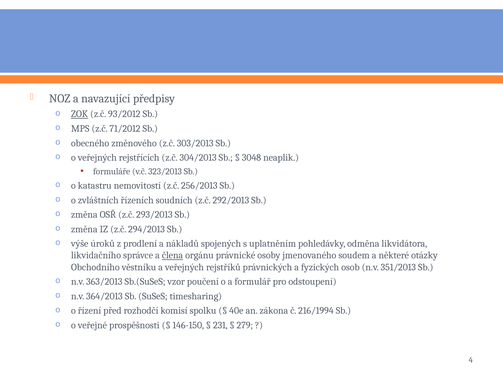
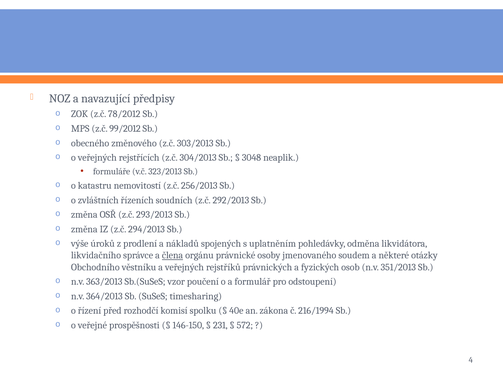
ZOK underline: present -> none
93/2012: 93/2012 -> 78/2012
71/2012: 71/2012 -> 99/2012
279: 279 -> 572
